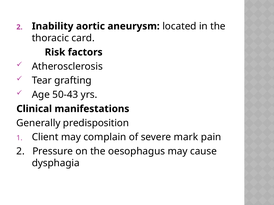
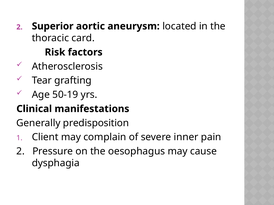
Inability: Inability -> Superior
50-43: 50-43 -> 50-19
mark: mark -> inner
